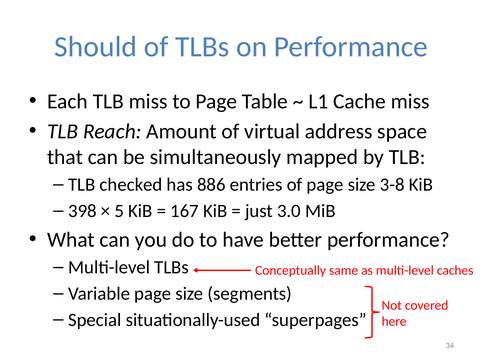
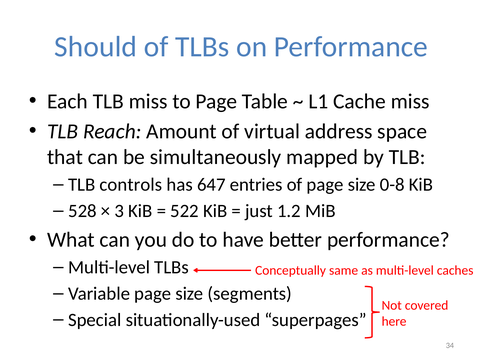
checked: checked -> controls
886: 886 -> 647
3-8: 3-8 -> 0-8
398: 398 -> 528
5: 5 -> 3
167: 167 -> 522
3.0: 3.0 -> 1.2
